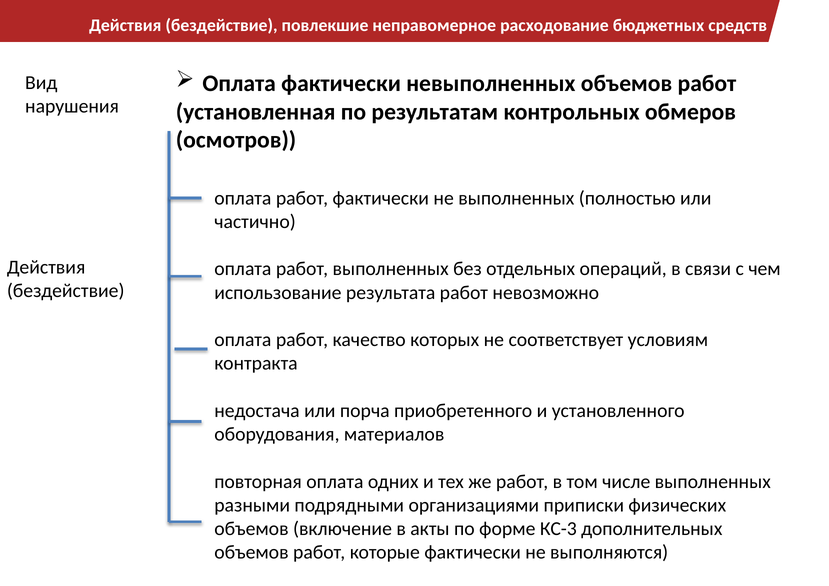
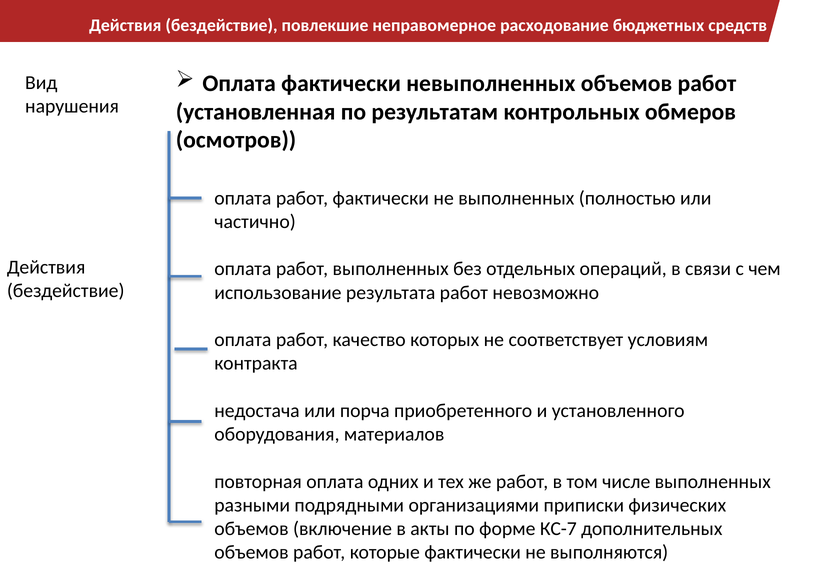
КС-3: КС-3 -> КС-7
